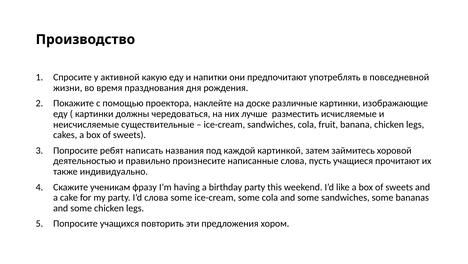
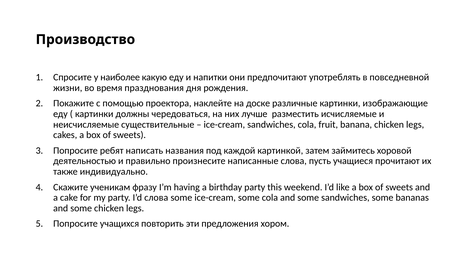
активной: активной -> наиболее
